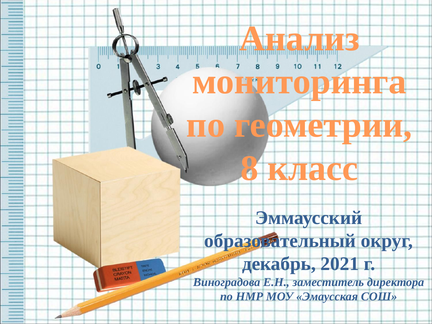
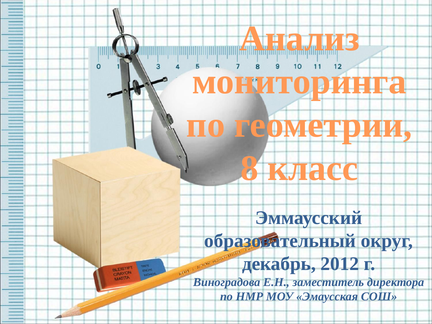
2021: 2021 -> 2012
